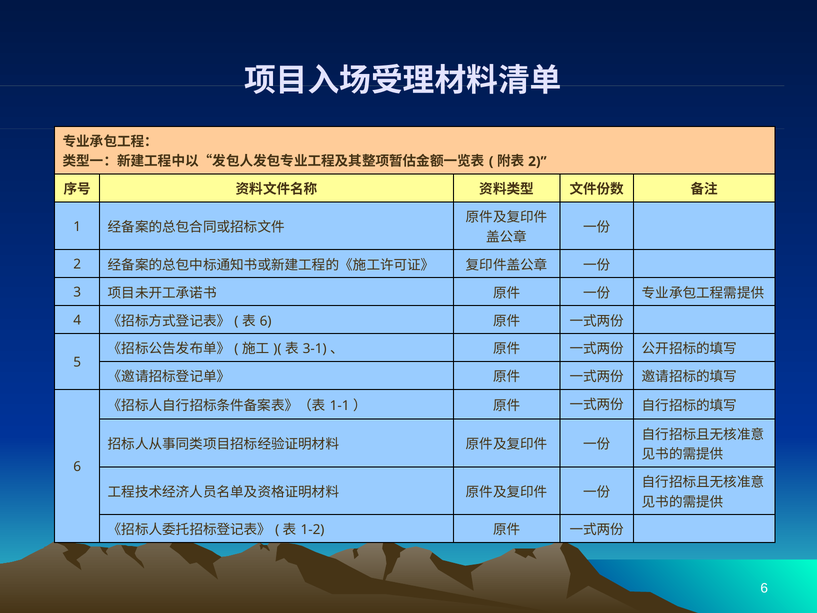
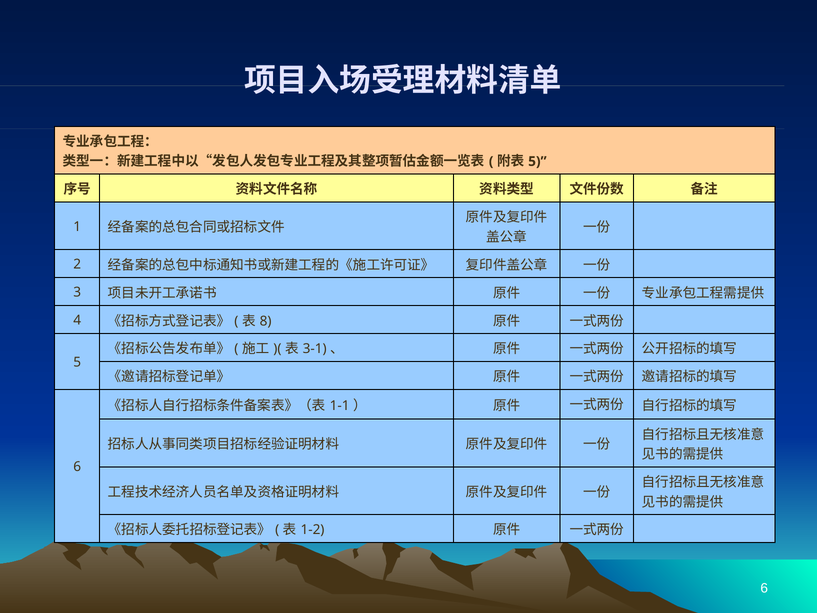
2 at (537, 161): 2 -> 5
6 at (266, 321): 6 -> 8
